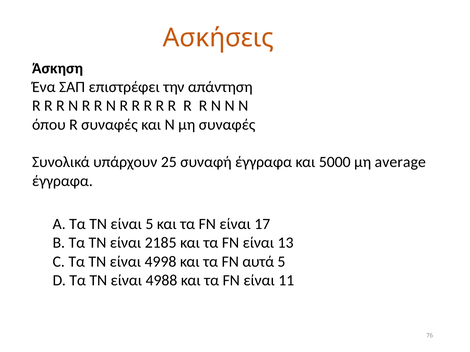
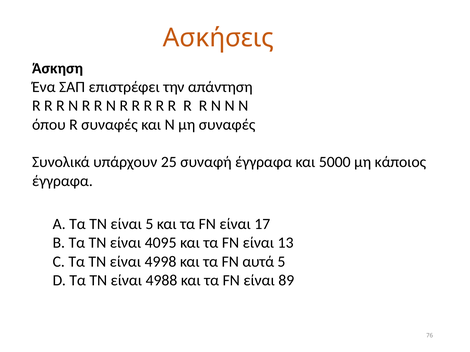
average: average -> κάποιος
2185: 2185 -> 4095
11: 11 -> 89
